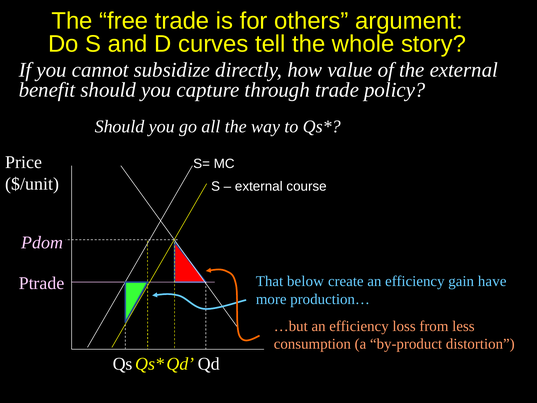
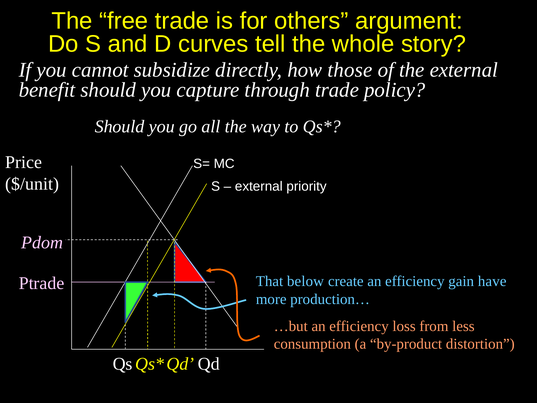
value: value -> those
course: course -> priority
